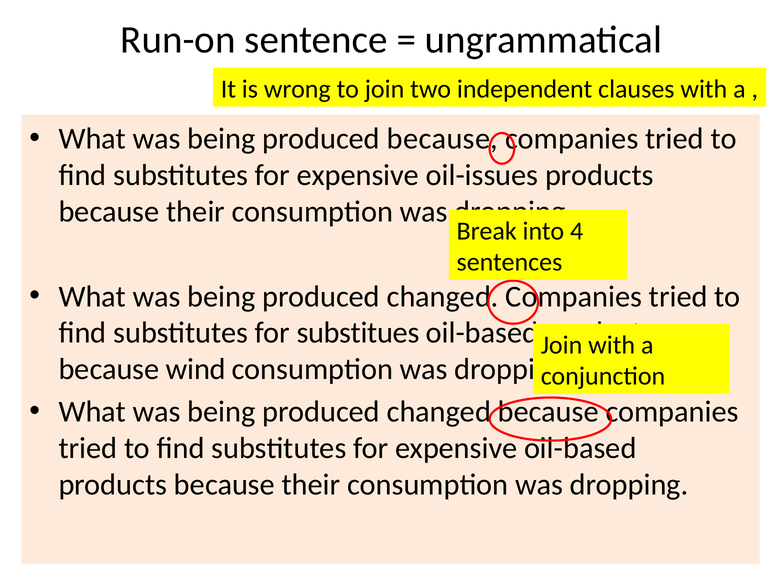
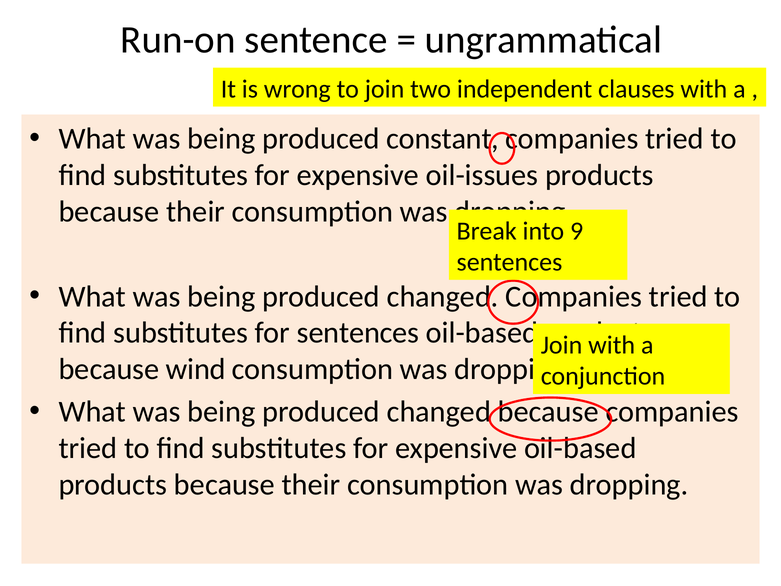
produced because: because -> constant
4: 4 -> 9
for substitues: substitues -> sentences
